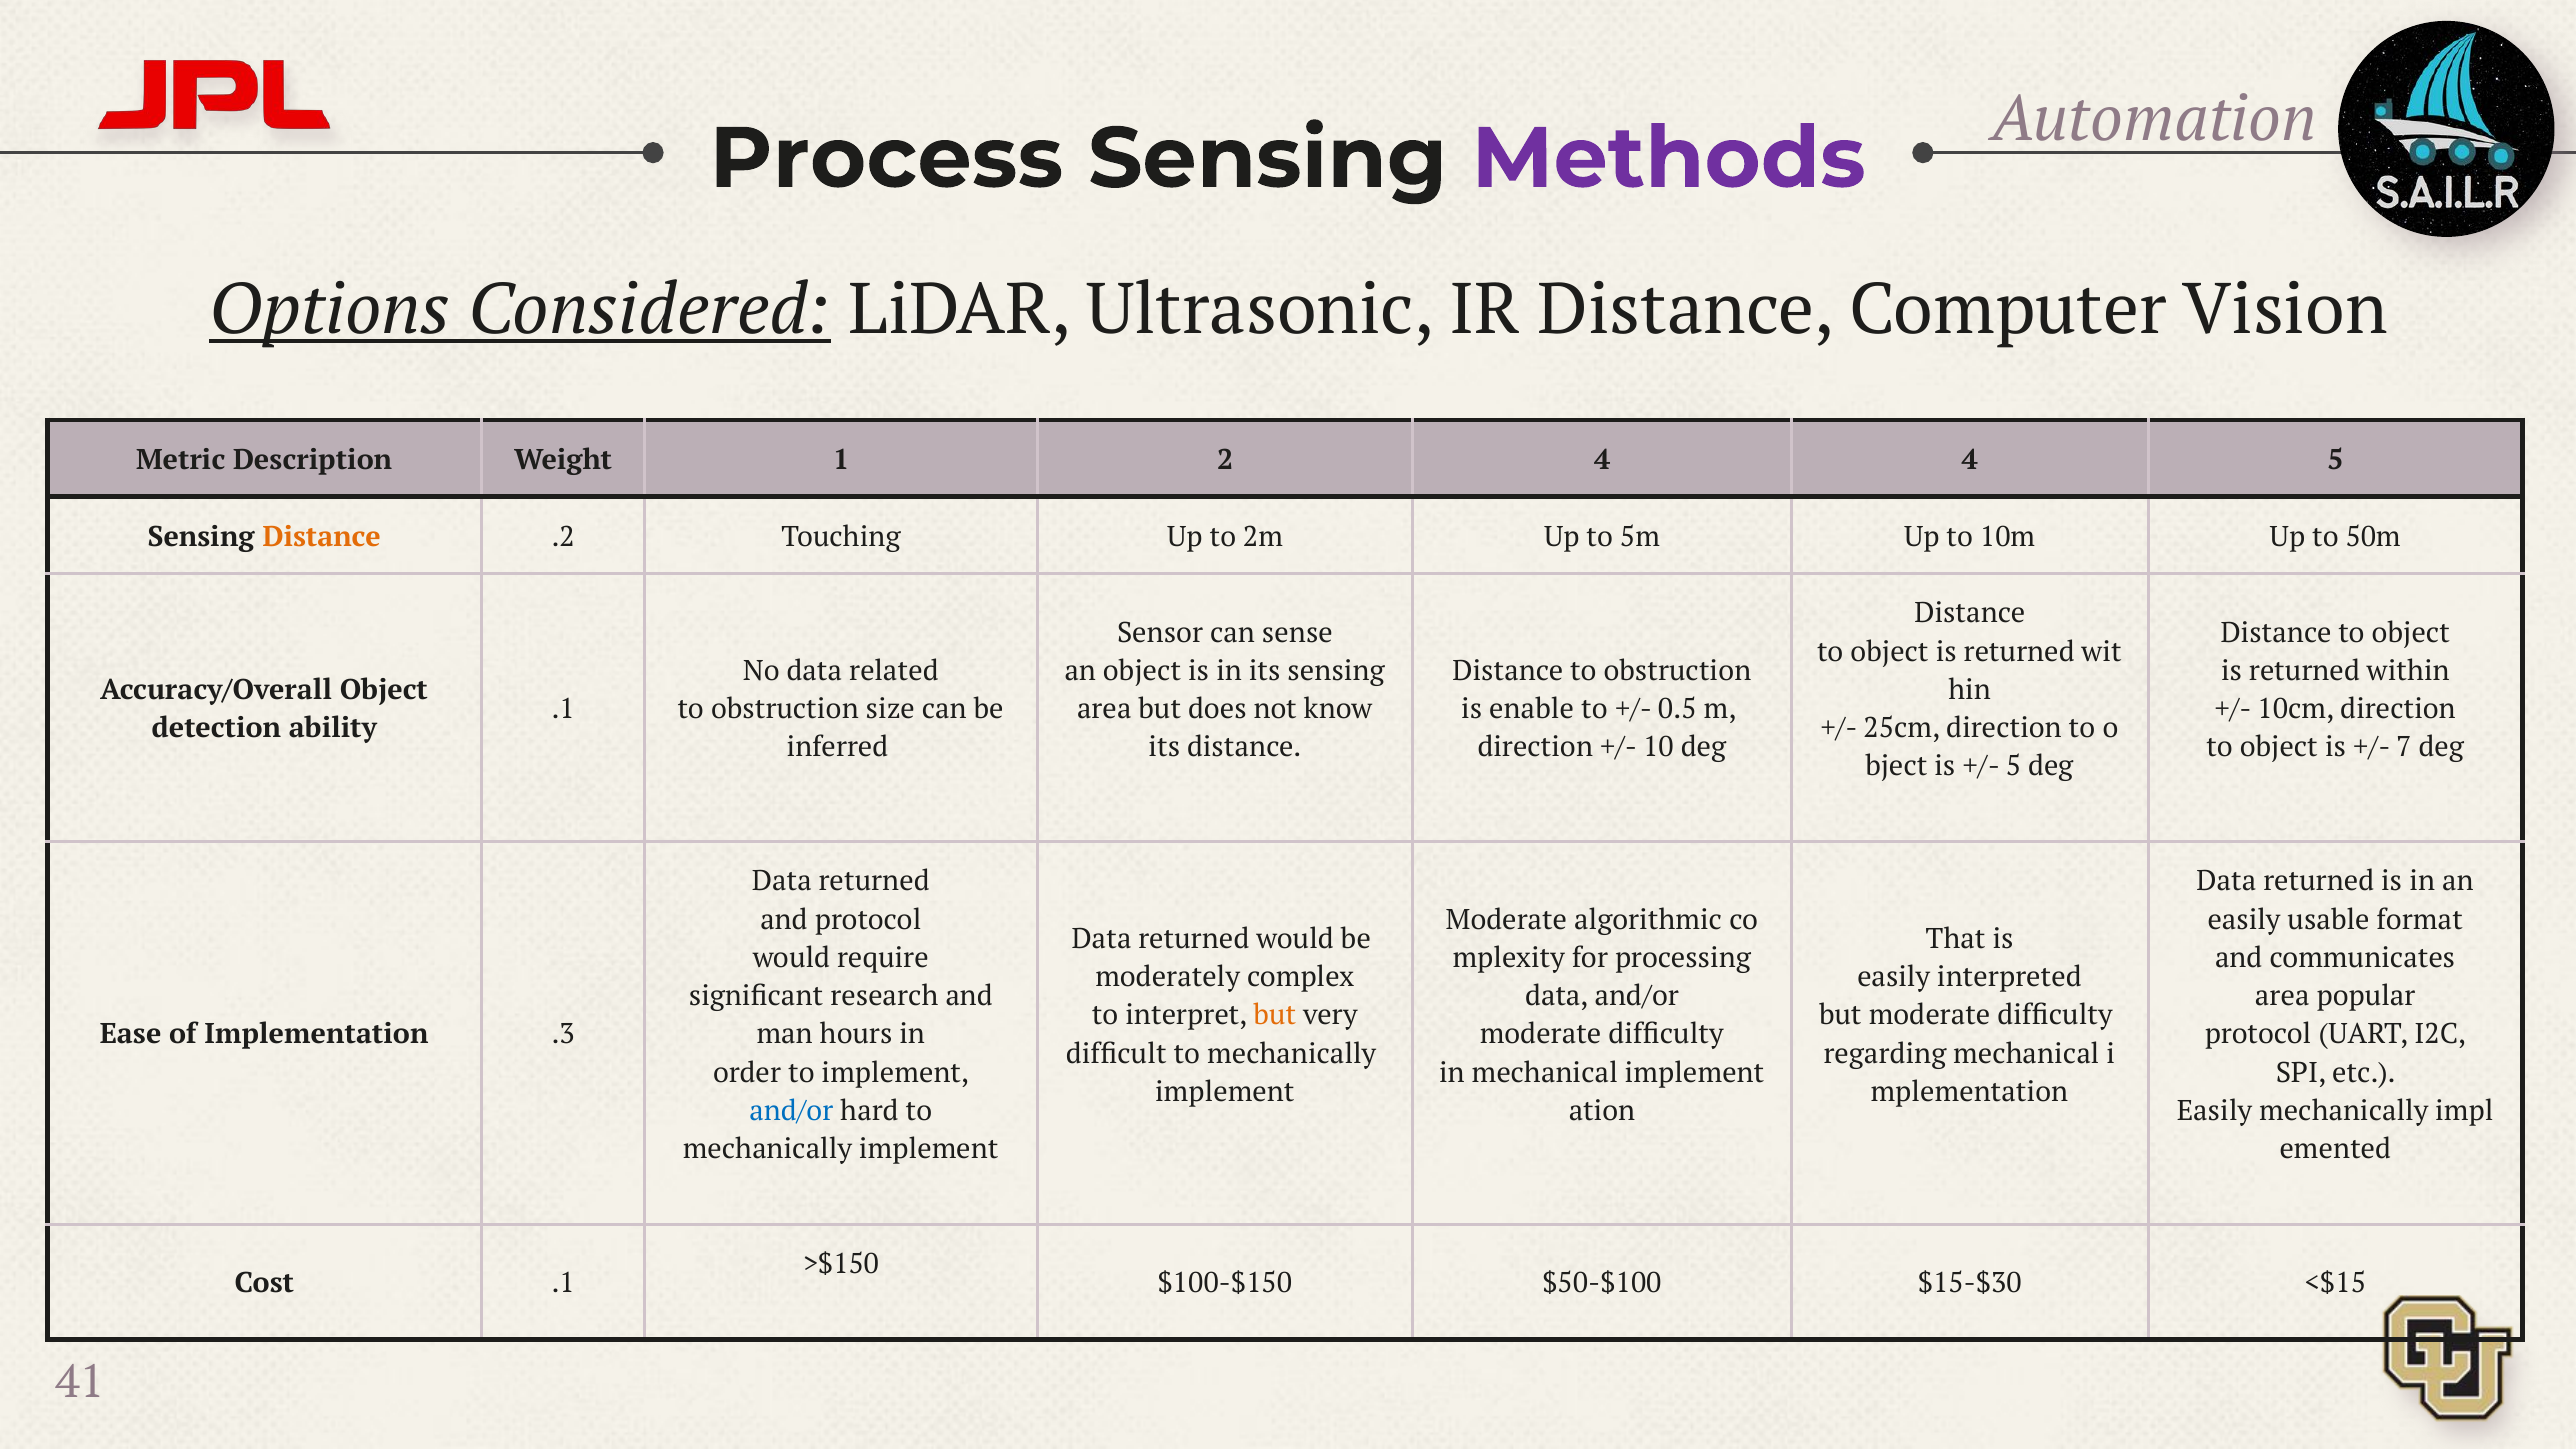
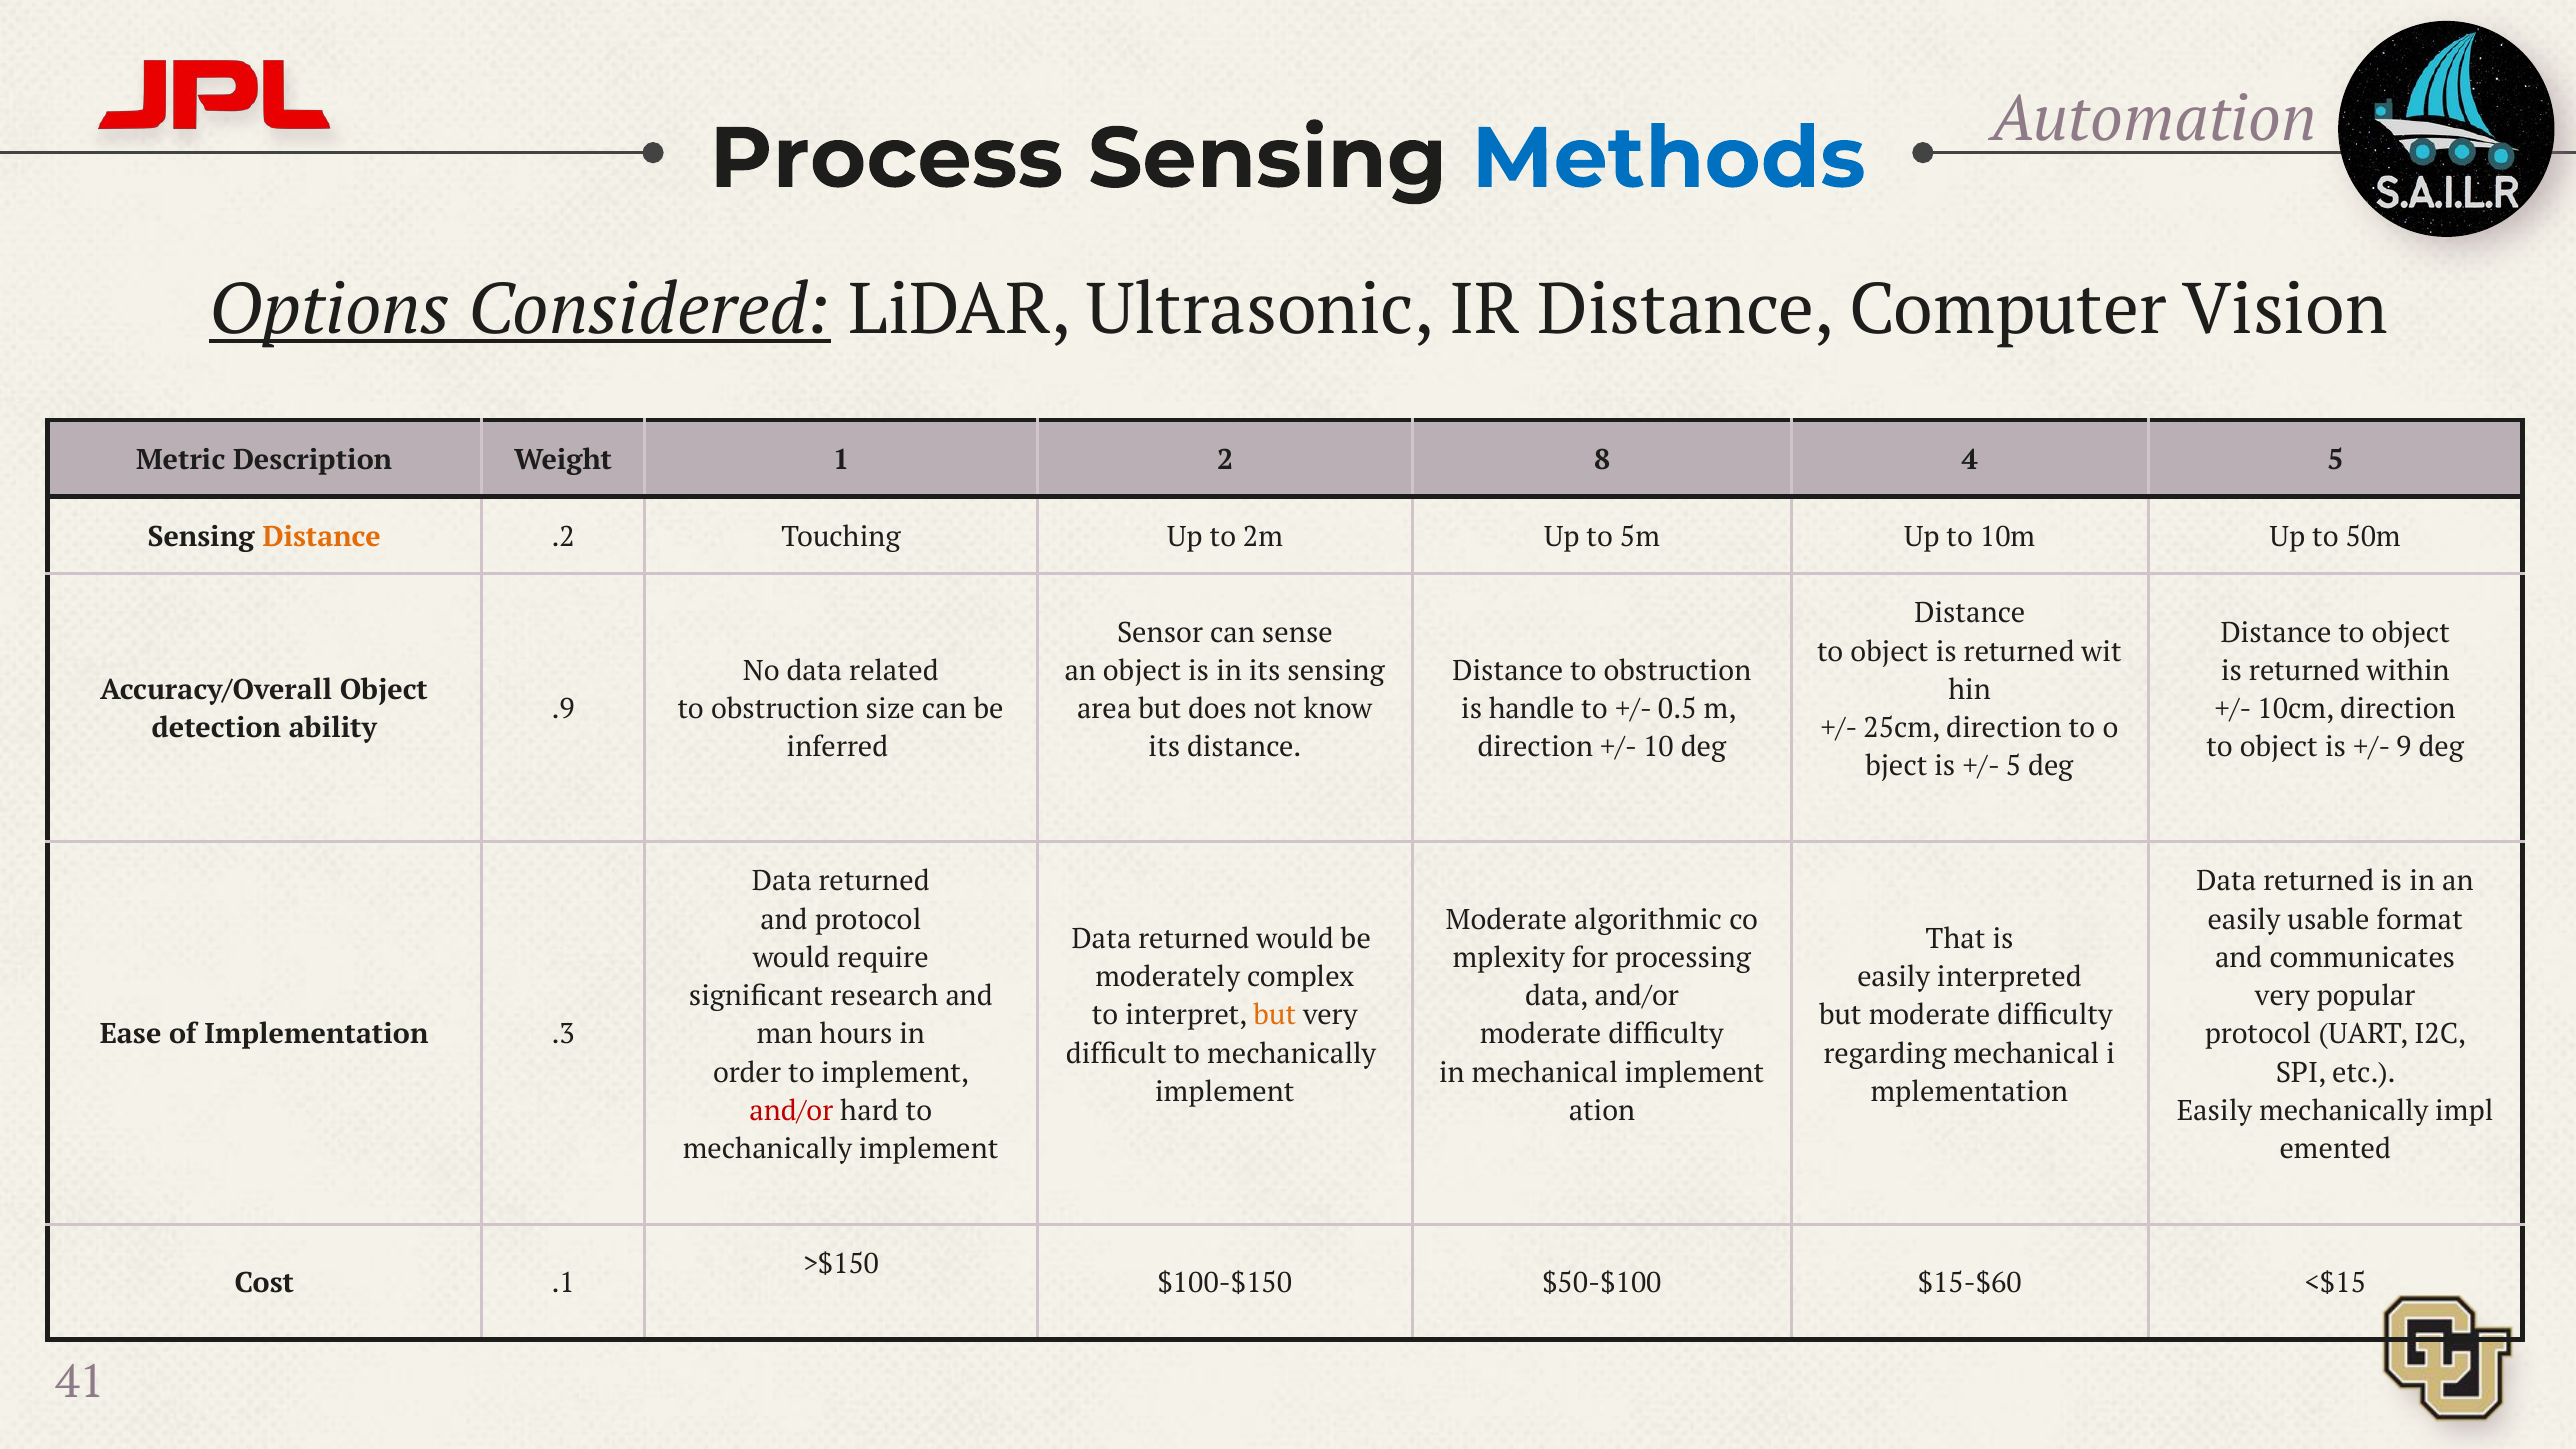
Methods colour: purple -> blue
2 4: 4 -> 8
.1 at (563, 709): .1 -> .9
enable: enable -> handle
7: 7 -> 9
area at (2282, 996): area -> very
and/or at (791, 1111) colour: blue -> red
$15-$30: $15-$30 -> $15-$60
